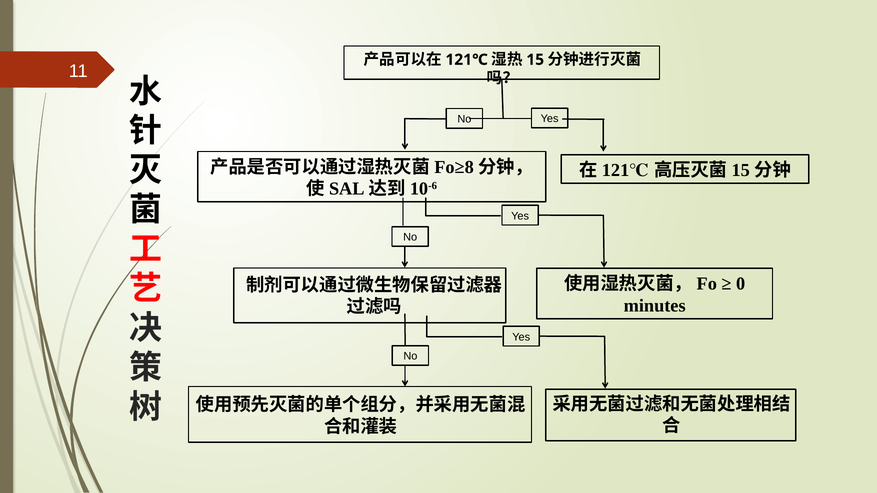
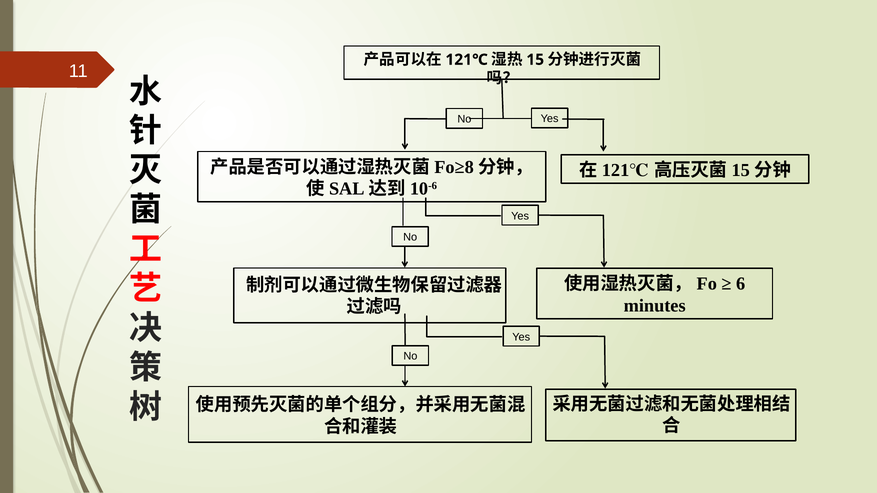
0: 0 -> 6
